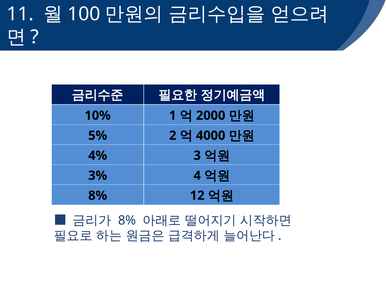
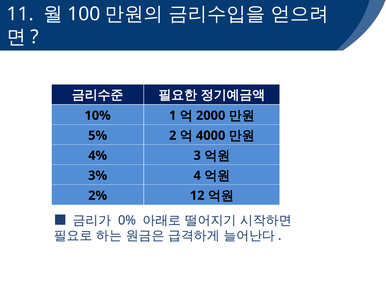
8% at (98, 196): 8% -> 2%
8% at (127, 221): 8% -> 0%
